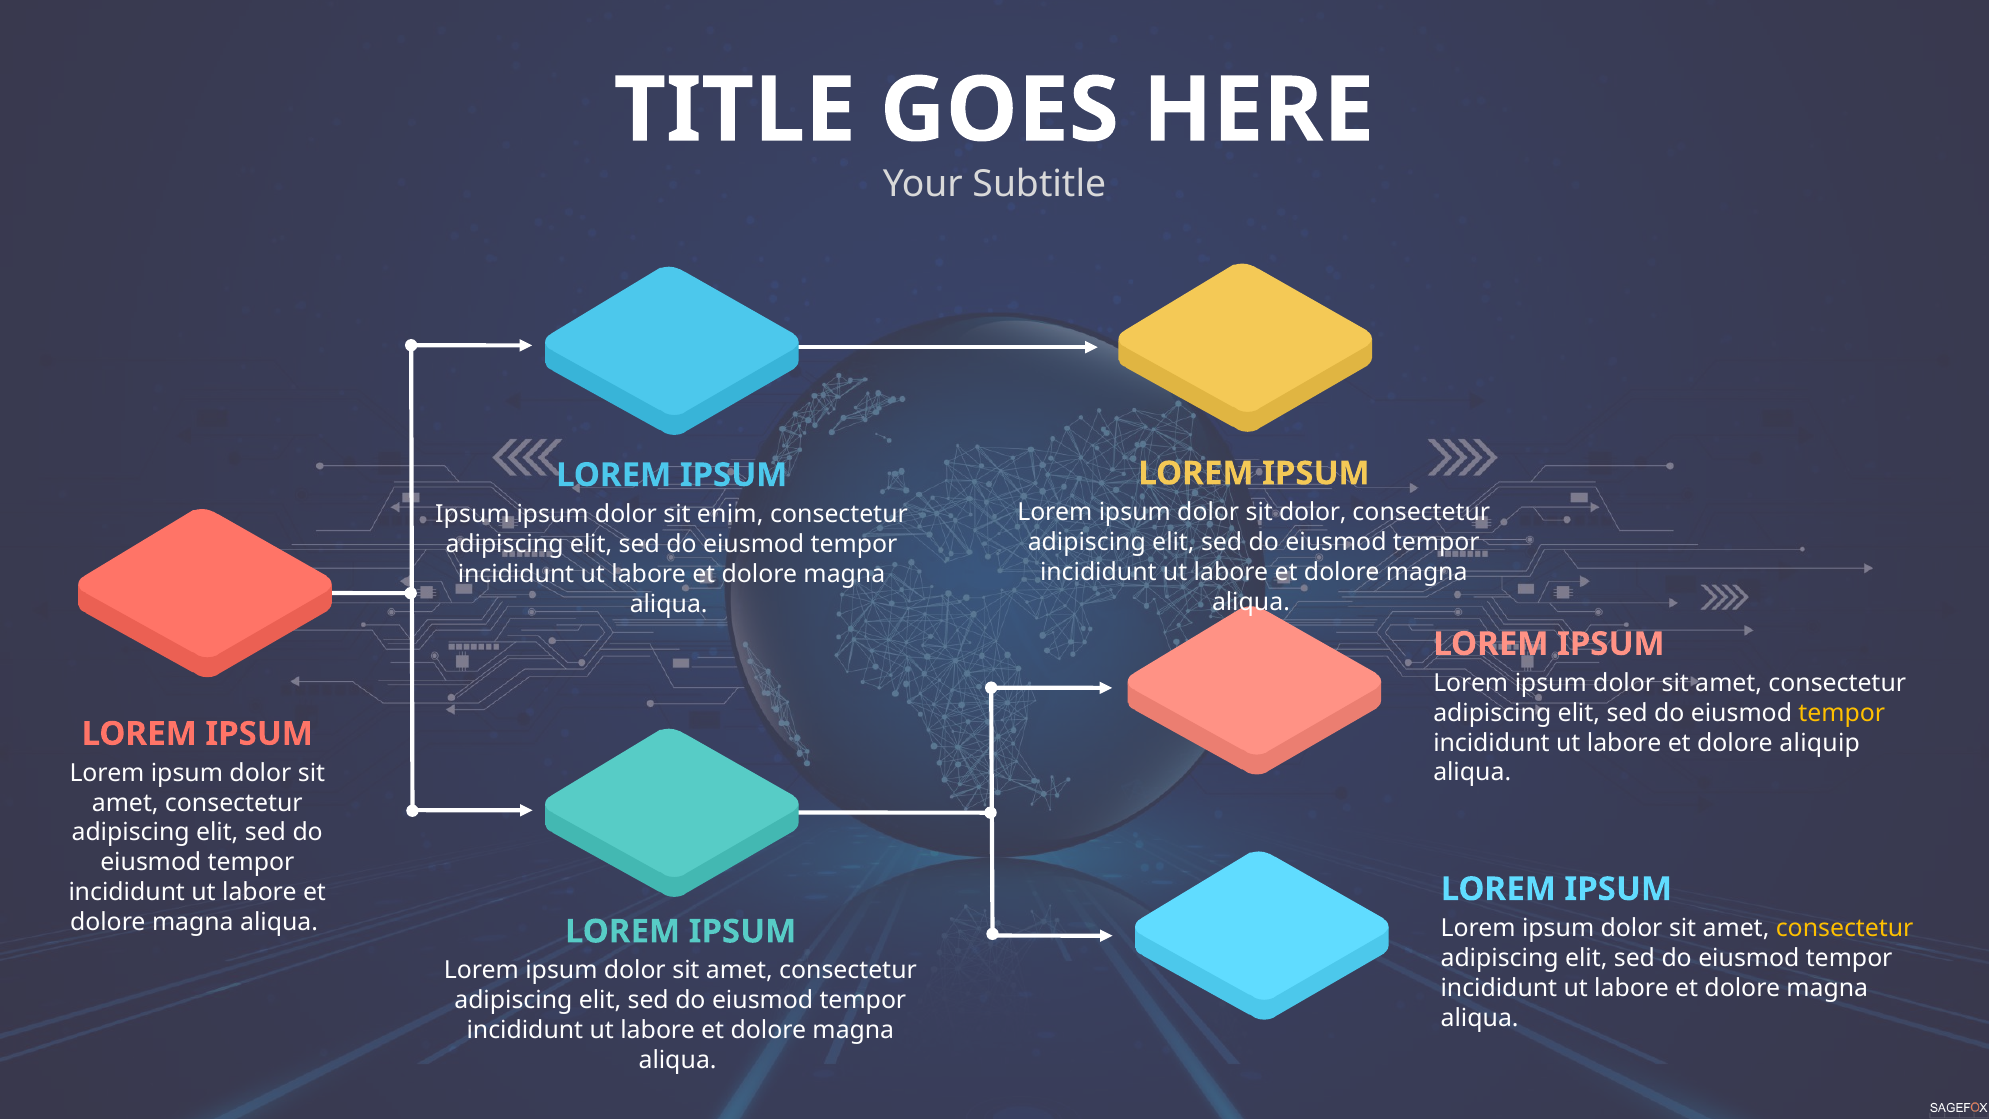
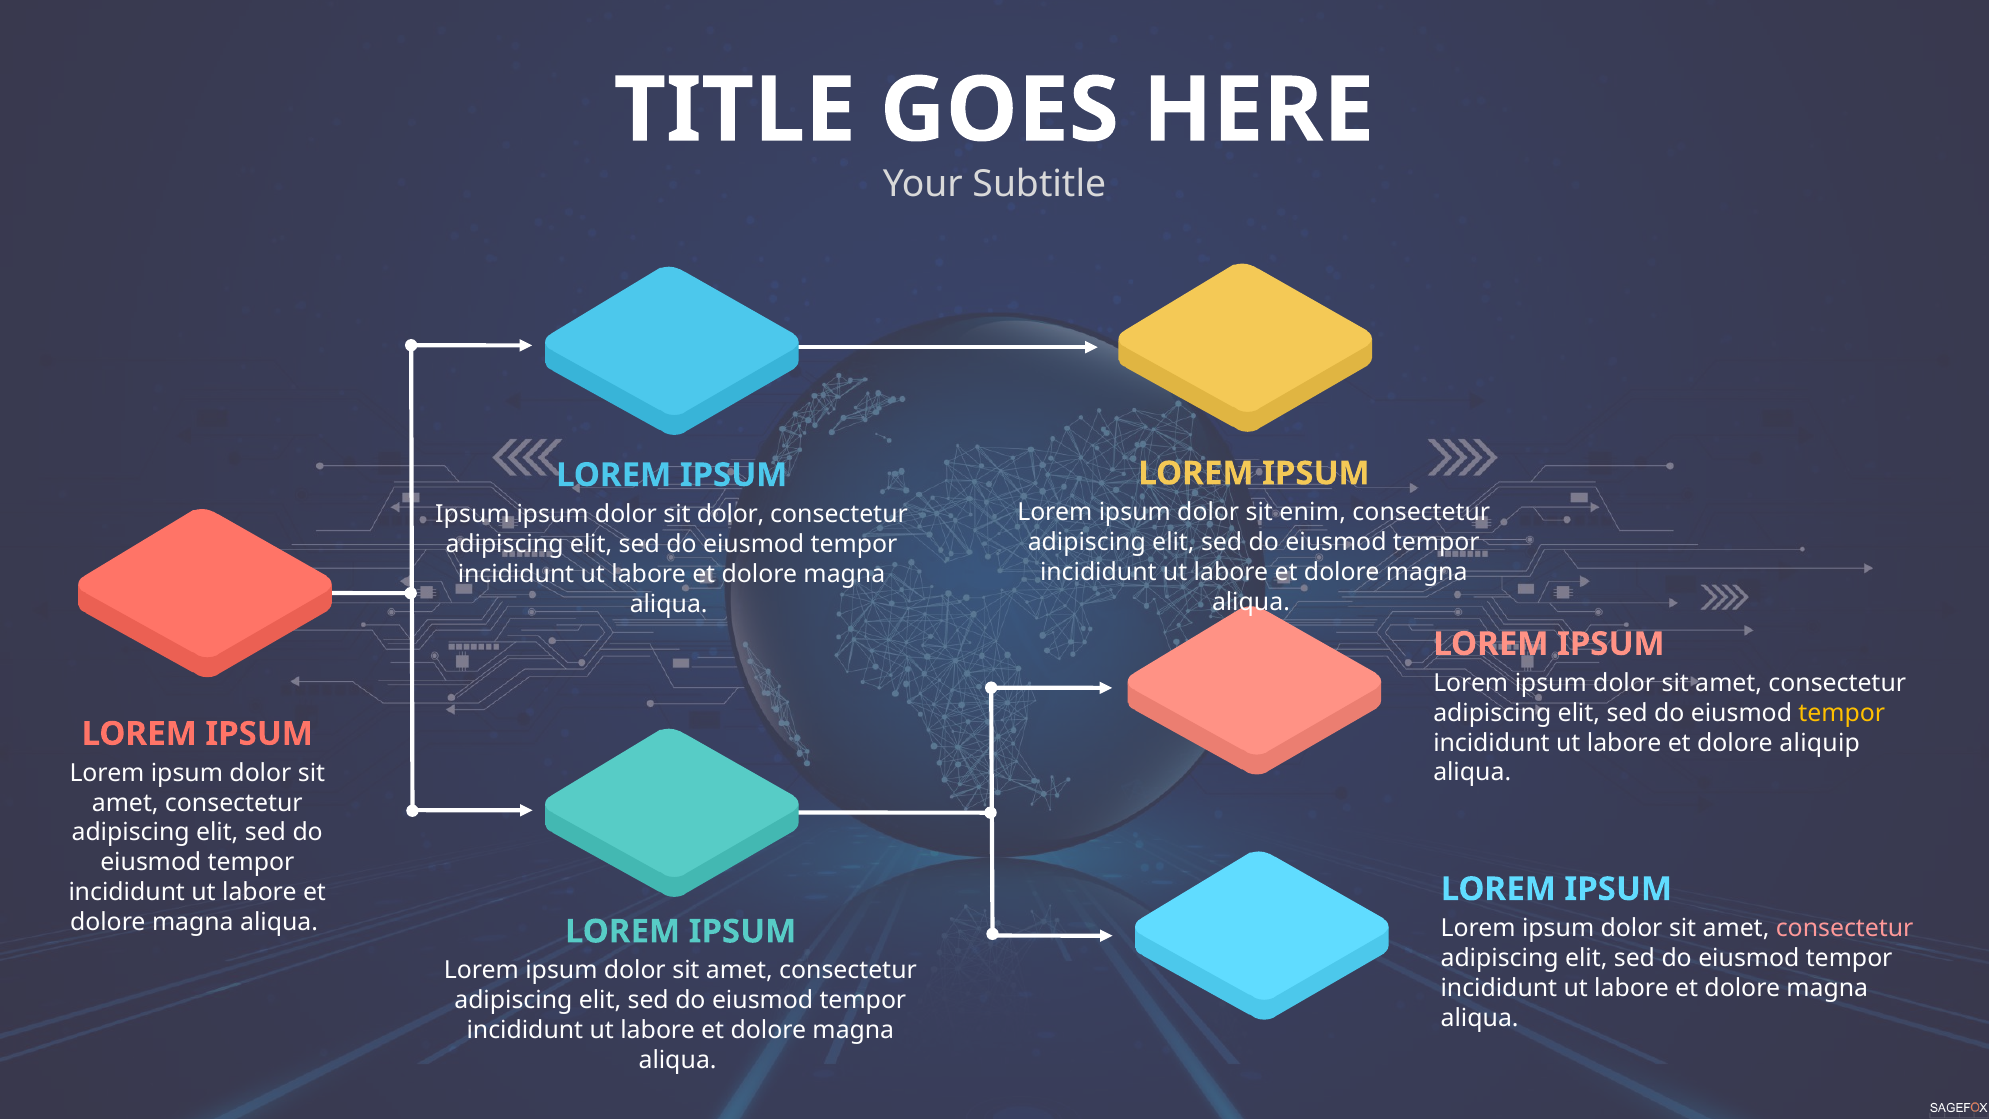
sit dolor: dolor -> enim
sit enim: enim -> dolor
consectetur at (1845, 928) colour: yellow -> pink
